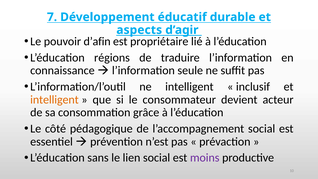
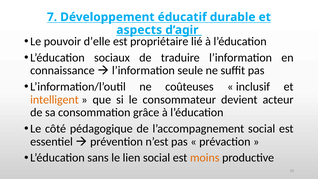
d’afin: d’afin -> d’elle
régions: régions -> sociaux
ne intelligent: intelligent -> coûteuses
moins colour: purple -> orange
